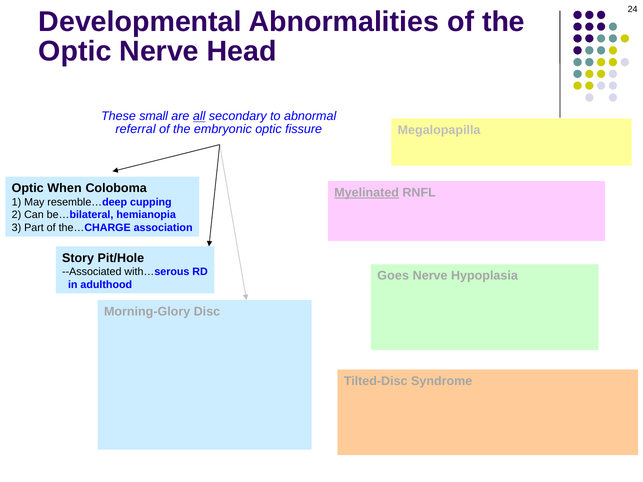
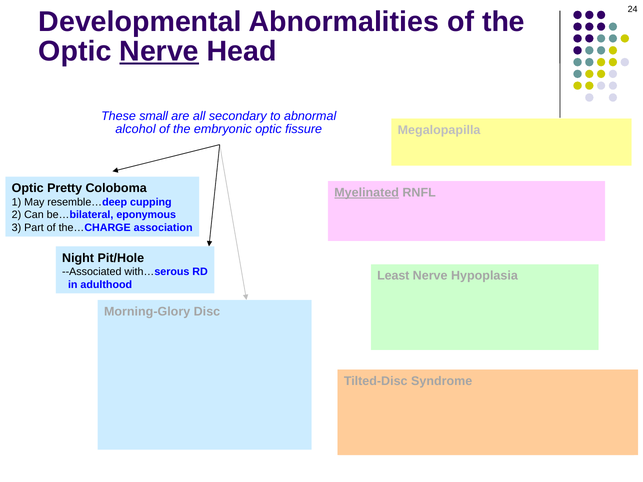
Nerve at (159, 51) underline: none -> present
all underline: present -> none
referral: referral -> alcohol
When: When -> Pretty
be…bilateral hemianopia: hemianopia -> eponymous
Story: Story -> Night
Goes: Goes -> Least
